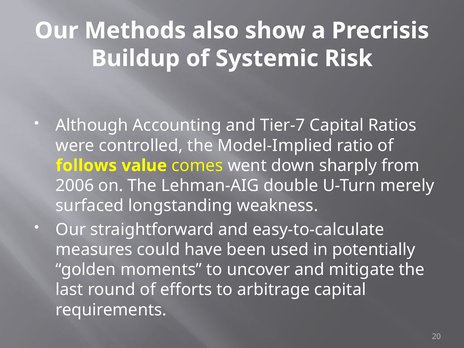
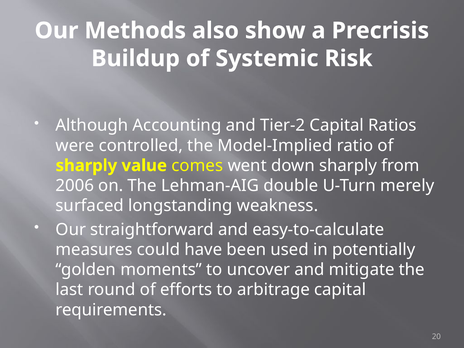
Tier-7: Tier-7 -> Tier-2
follows at (86, 166): follows -> sharply
